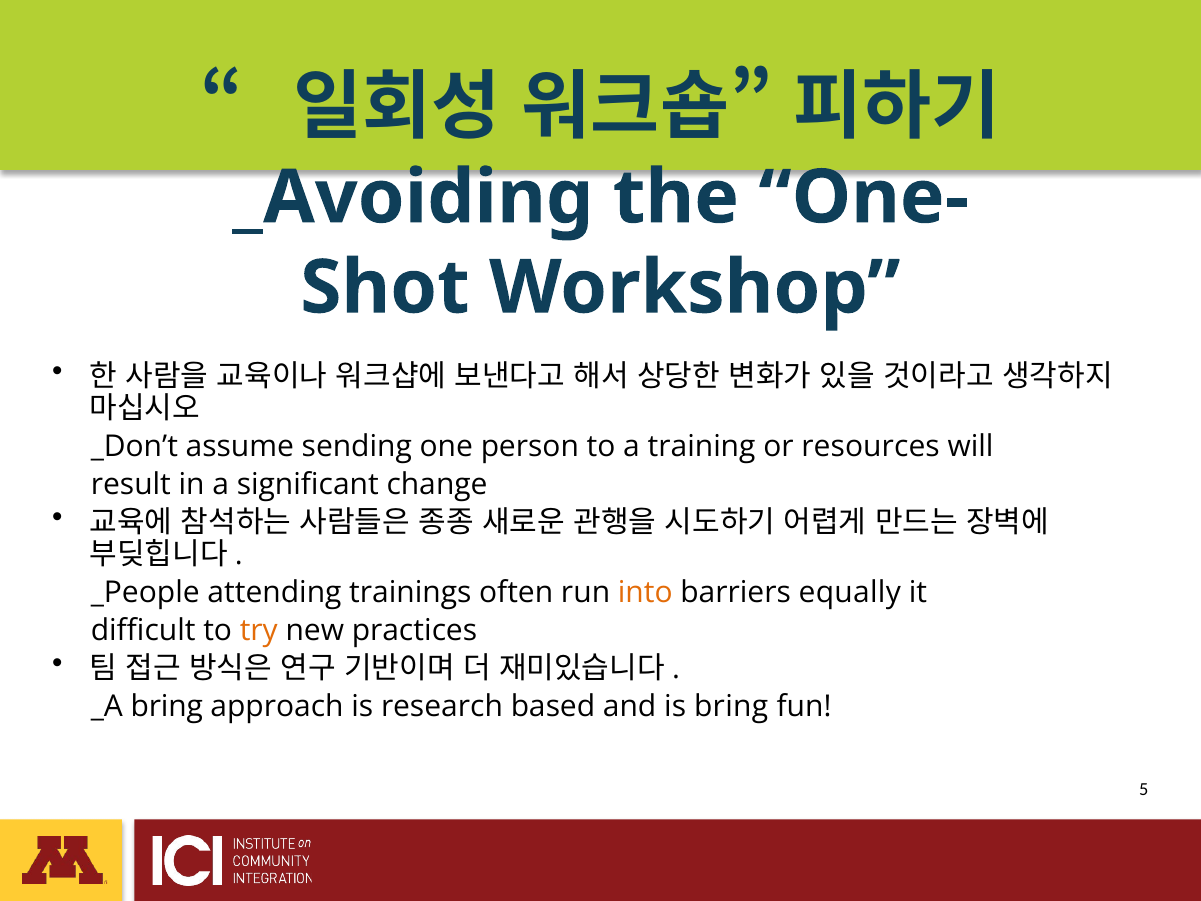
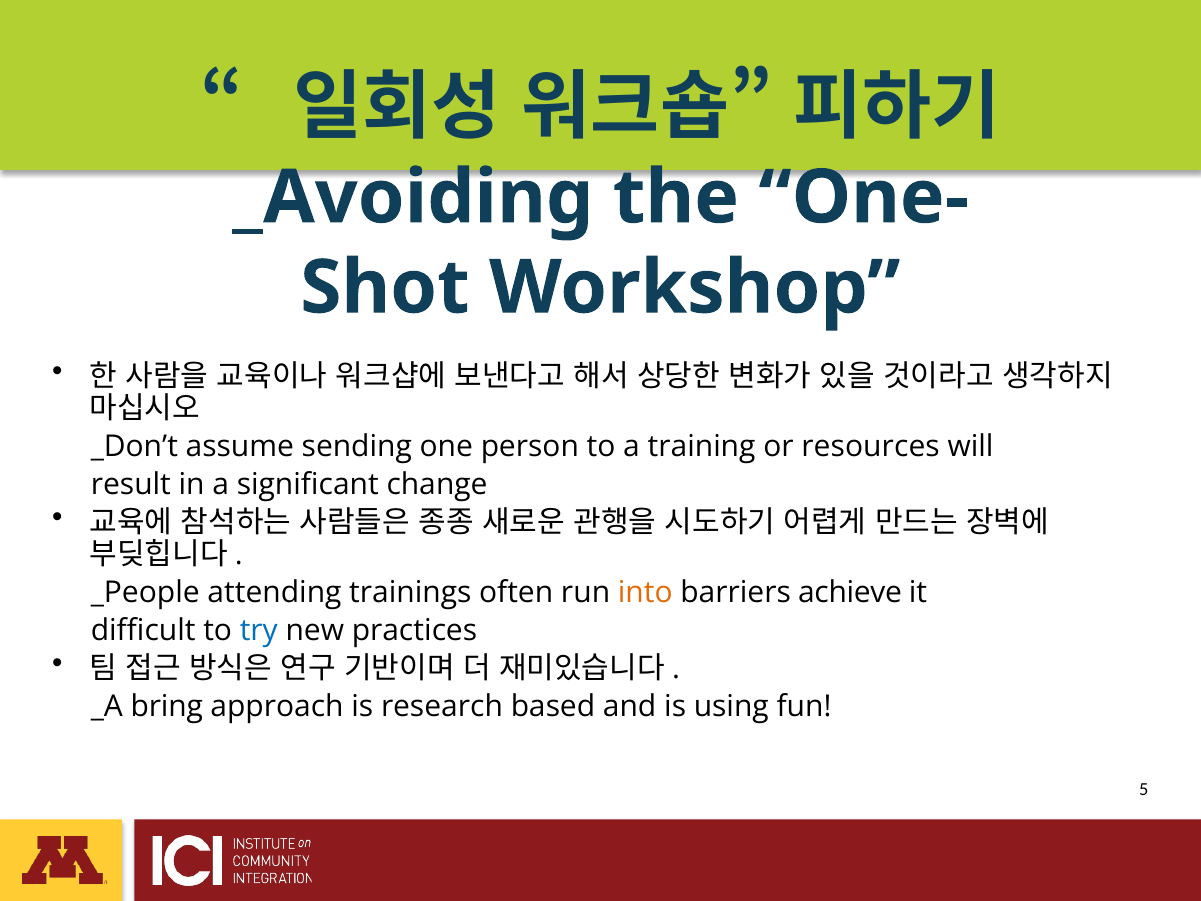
equally: equally -> achieve
try colour: orange -> blue
is bring: bring -> using
